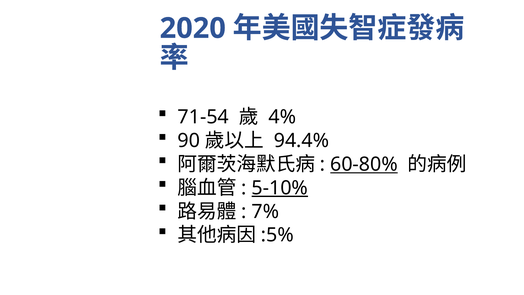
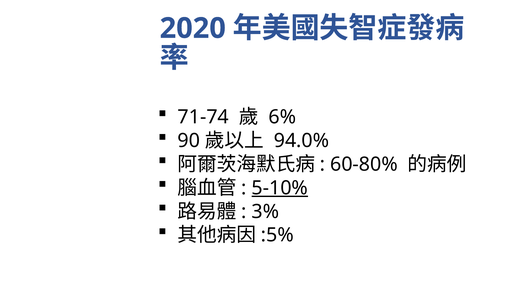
71-54: 71-54 -> 71-74
4%: 4% -> 6%
94.4%: 94.4% -> 94.0%
60-80% underline: present -> none
7%: 7% -> 3%
